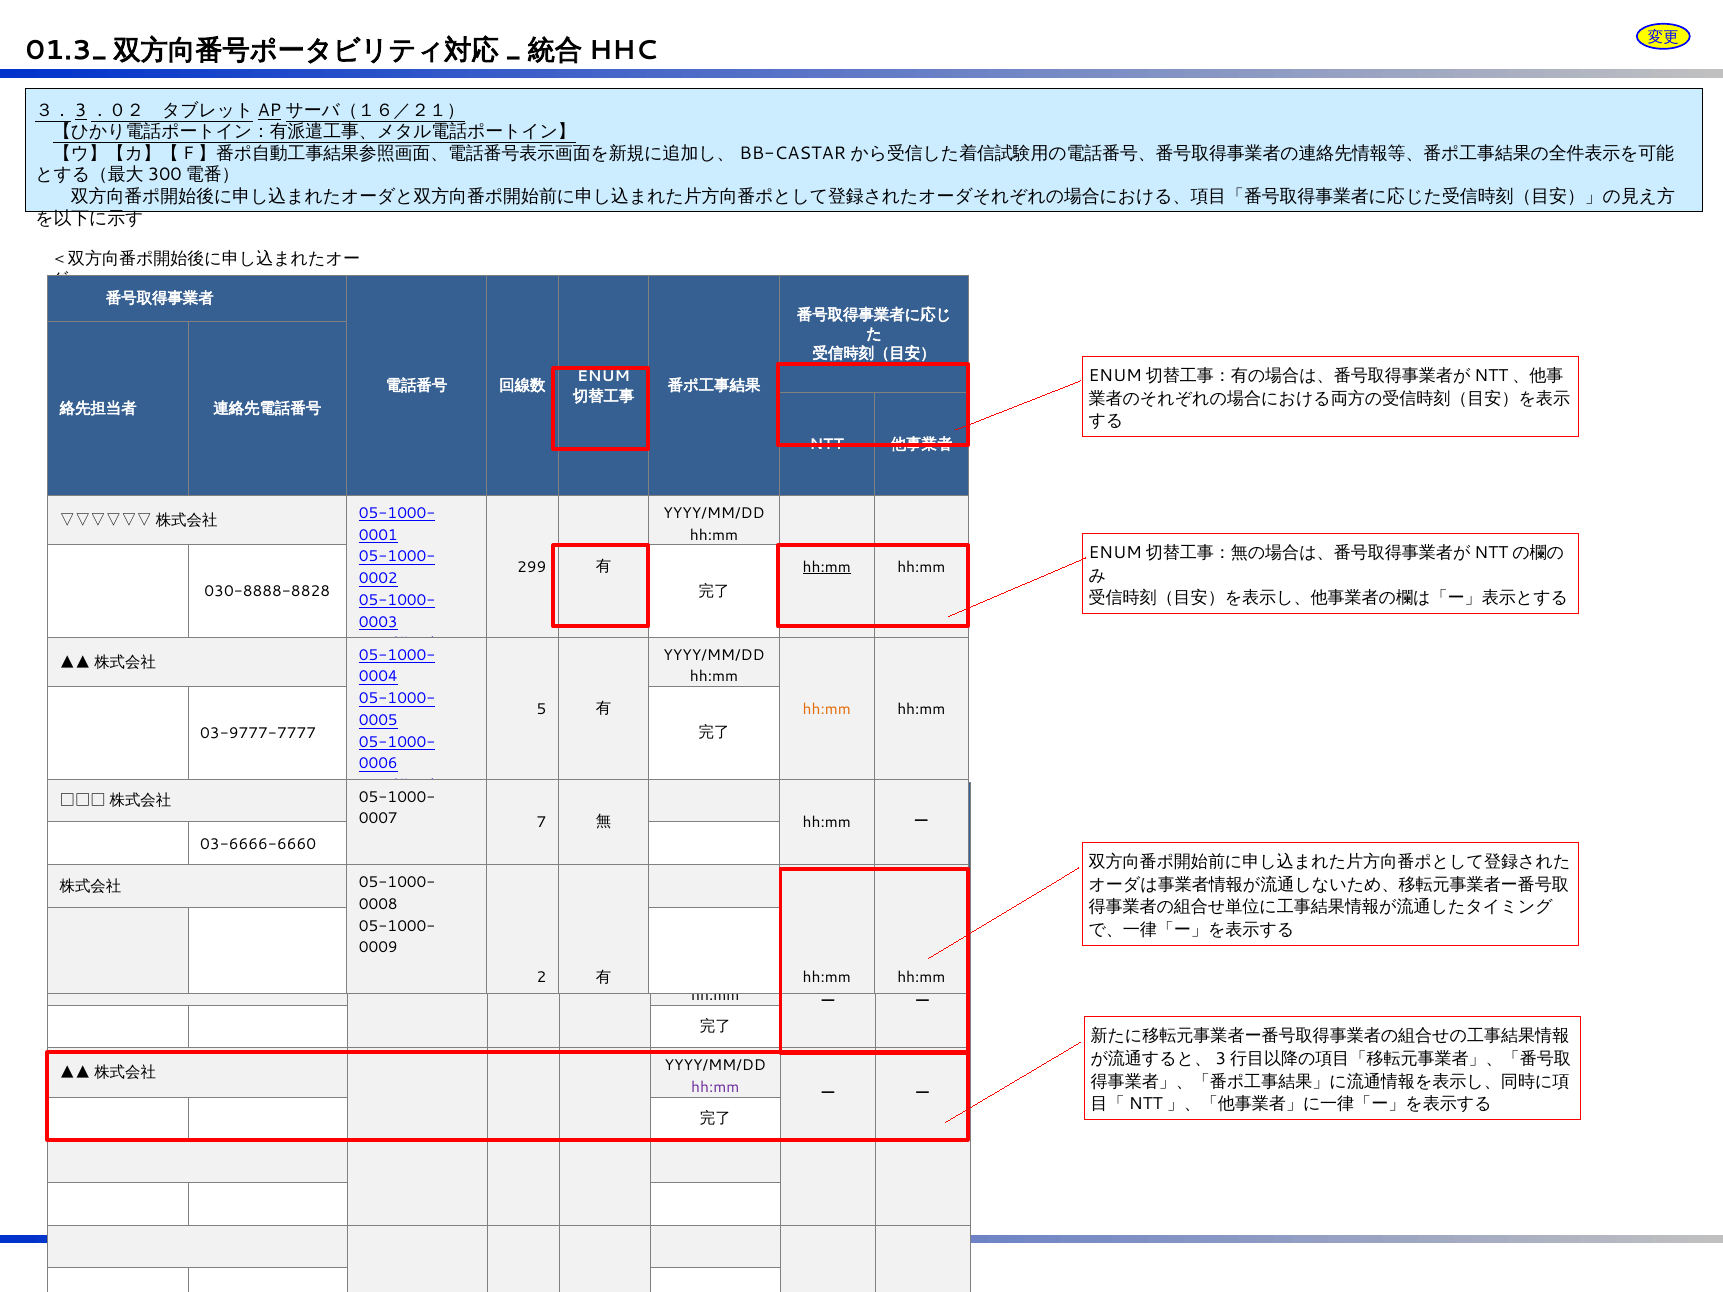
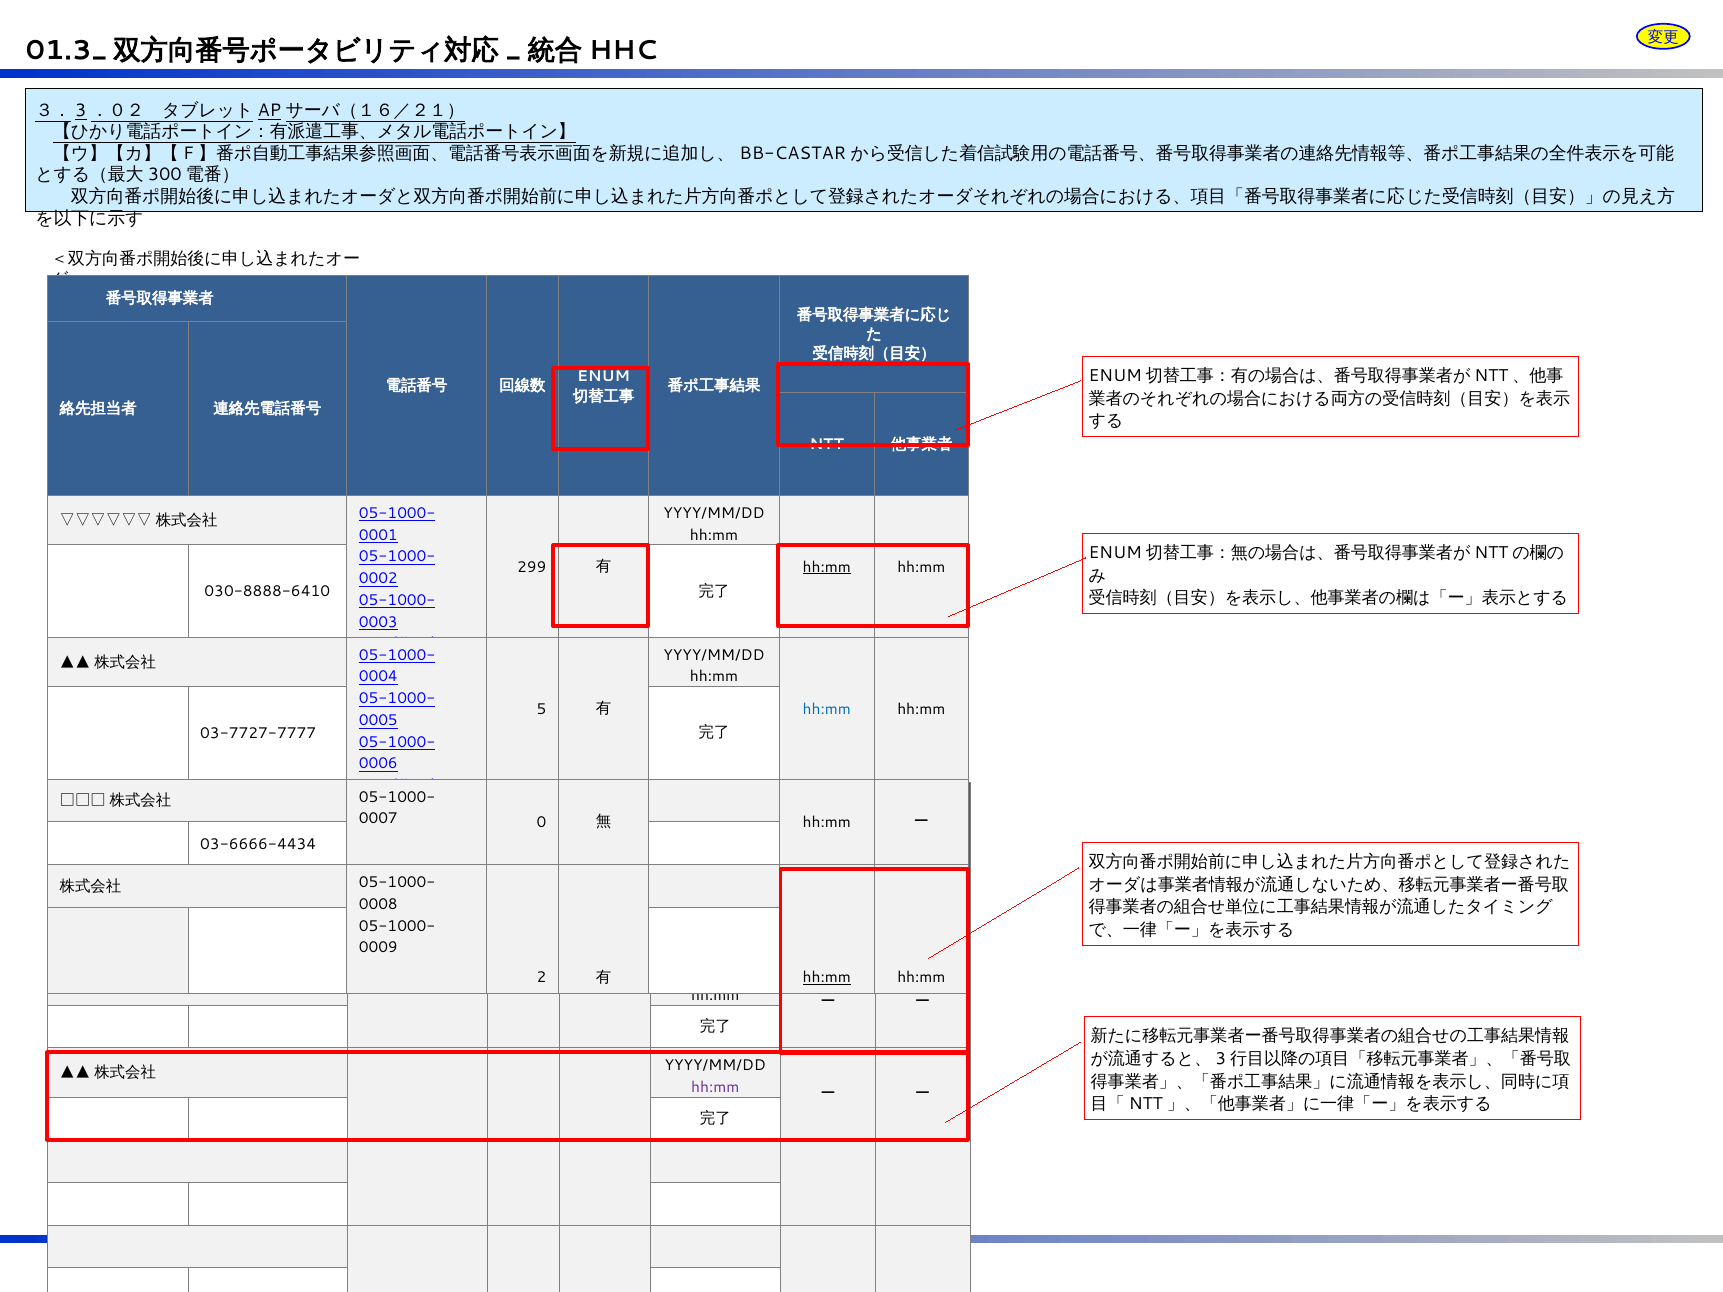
030-8888-8828: 030-8888-8828 -> 030-8888-6410
hh:mm at (827, 709) colour: orange -> blue
03-9777-7777: 03-9777-7777 -> 03-7727-7777
7: 7 -> 0
03-6666-6660: 03-6666-6660 -> 03-6666-4434
hh:mm at (827, 978) underline: none -> present
